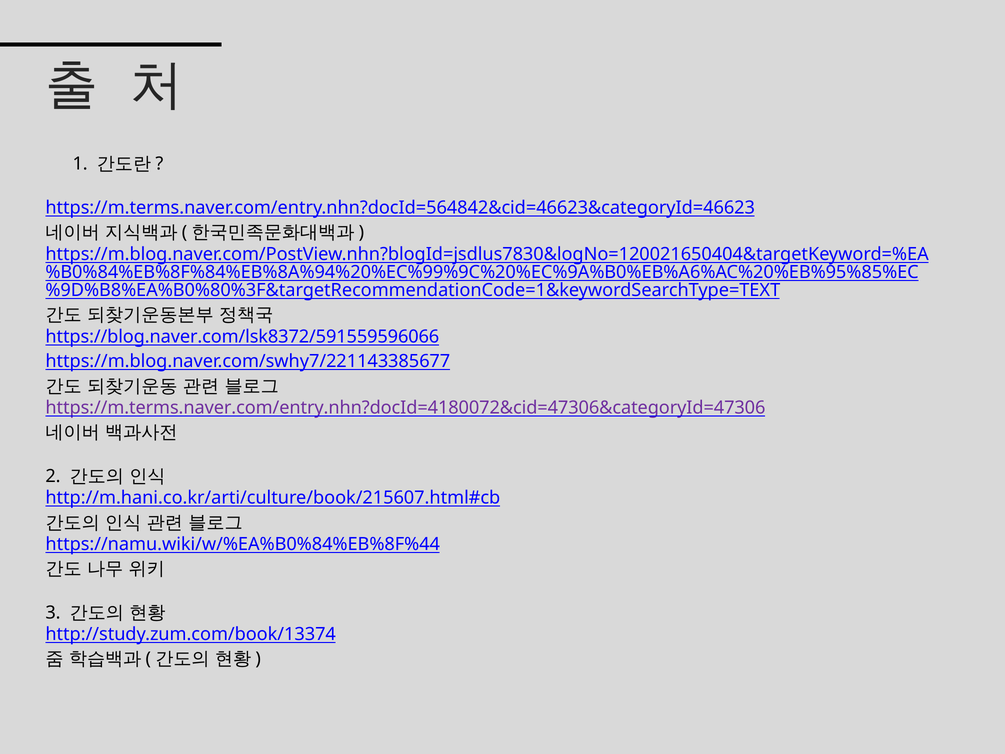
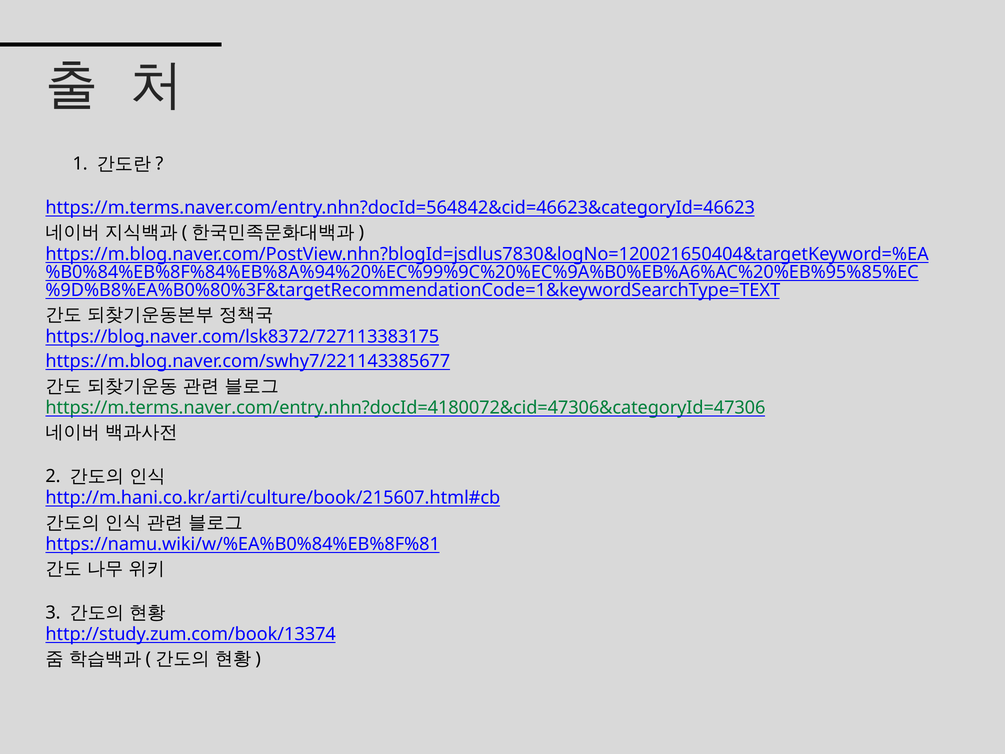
https://blog.naver.com/lsk8372/591559596066: https://blog.naver.com/lsk8372/591559596066 -> https://blog.naver.com/lsk8372/727113383175
https://m.terms.naver.com/entry.nhn?docId=4180072&cid=47306&categoryId=47306 colour: purple -> green
https://namu.wiki/w/%EA%B0%84%EB%8F%44: https://namu.wiki/w/%EA%B0%84%EB%8F%44 -> https://namu.wiki/w/%EA%B0%84%EB%8F%81
